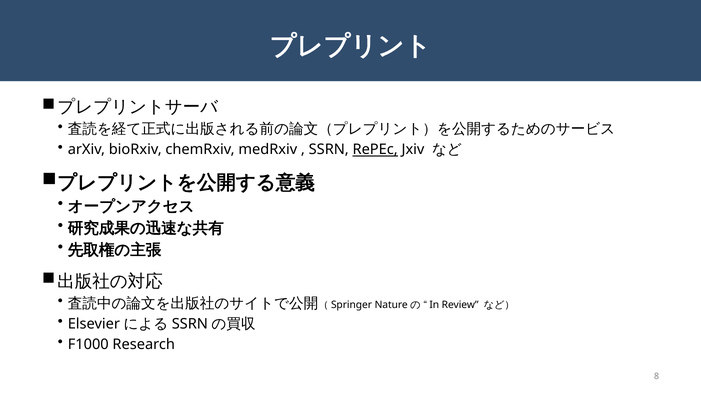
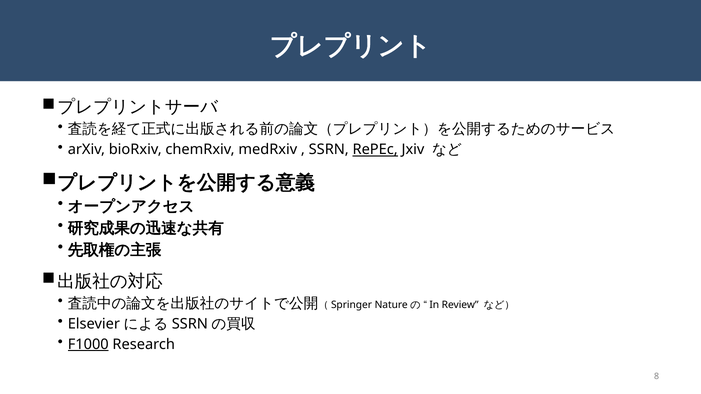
F1000 underline: none -> present
